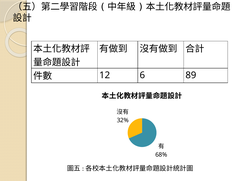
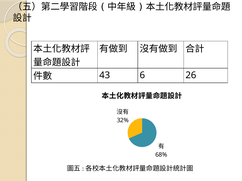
12: 12 -> 43
89: 89 -> 26
